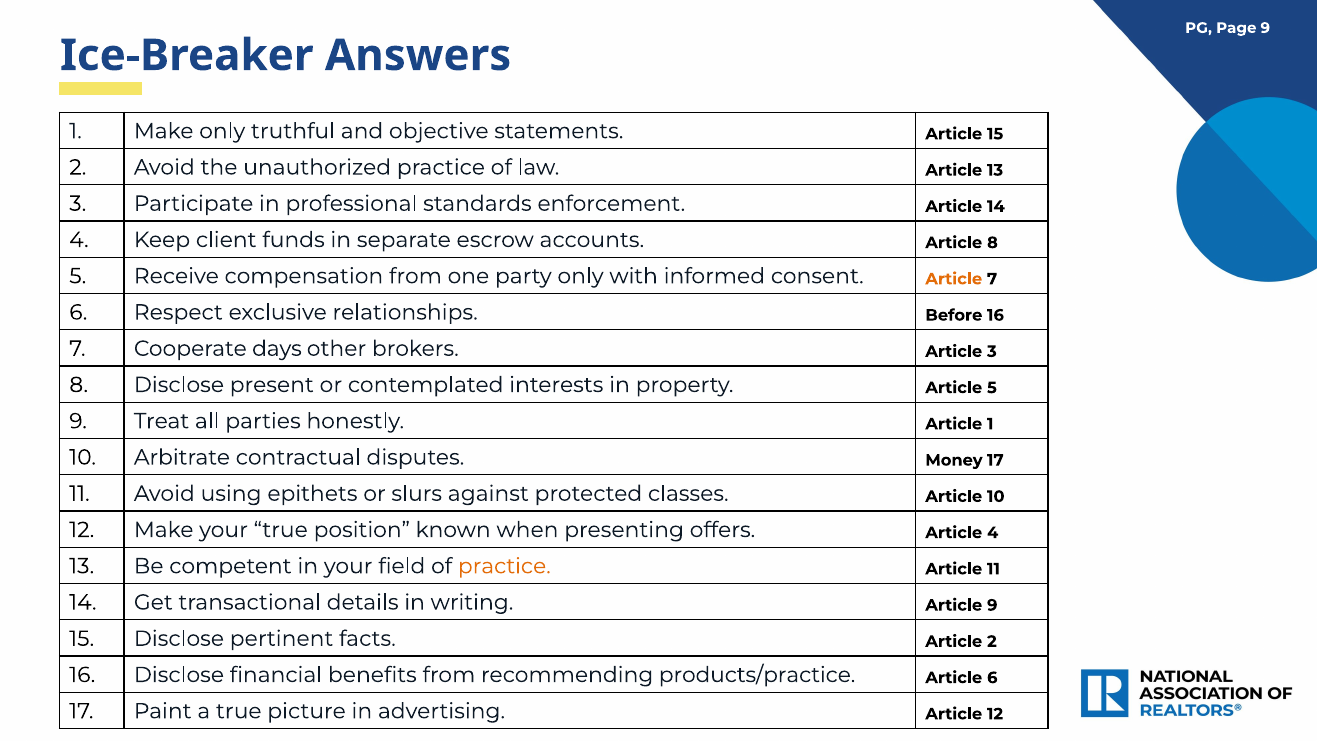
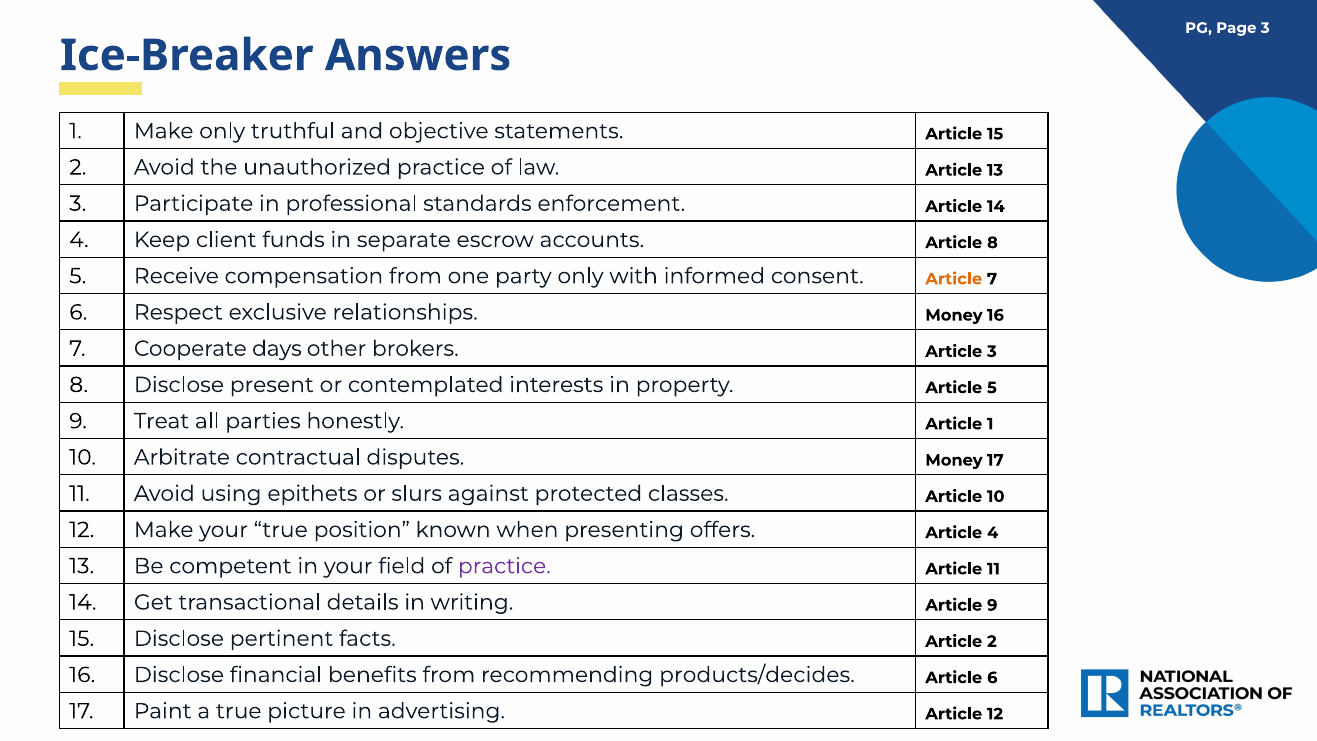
Page 9: 9 -> 3
relationships Before: Before -> Money
practice at (504, 566) colour: orange -> purple
products/practice: products/practice -> products/decides
